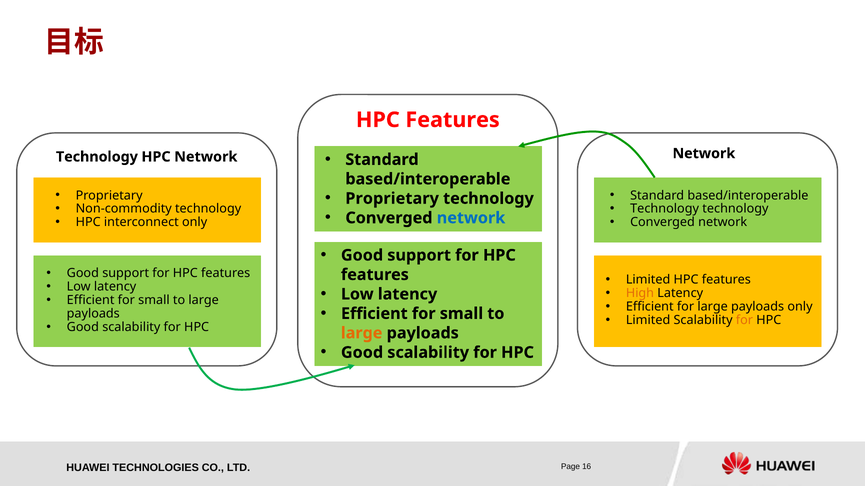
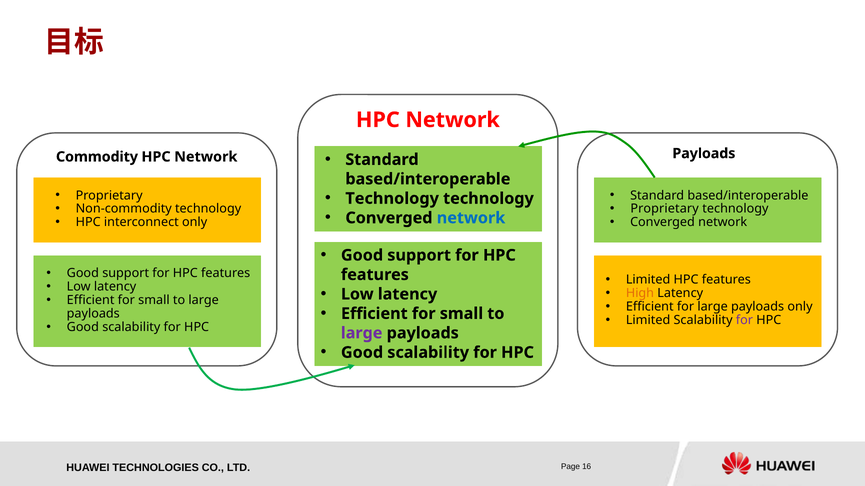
Features at (453, 120): Features -> Network
Network at (704, 154): Network -> Payloads
Technology at (97, 157): Technology -> Commodity
Proprietary at (392, 199): Proprietary -> Technology
Technology at (665, 209): Technology -> Proprietary
for at (744, 321) colour: orange -> purple
large at (362, 333) colour: orange -> purple
